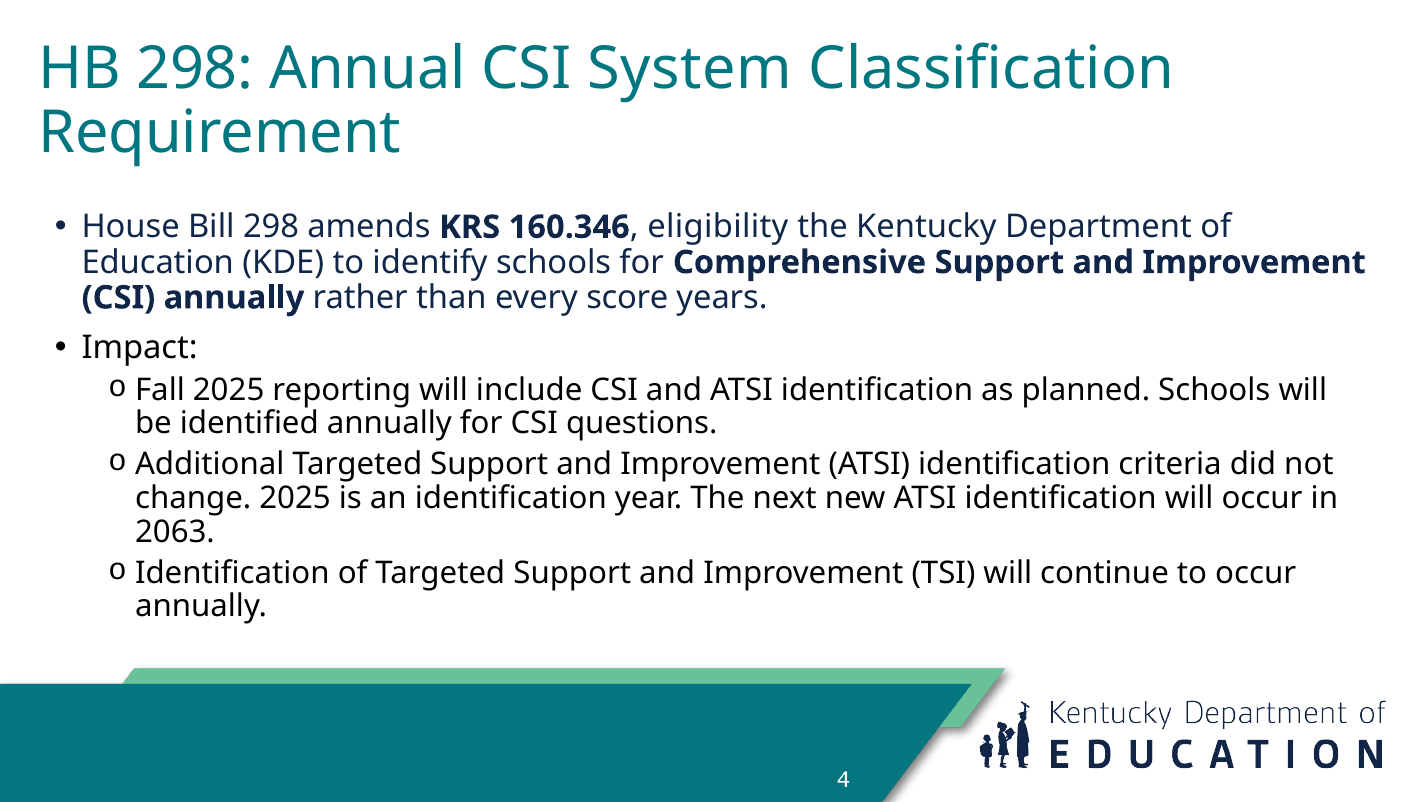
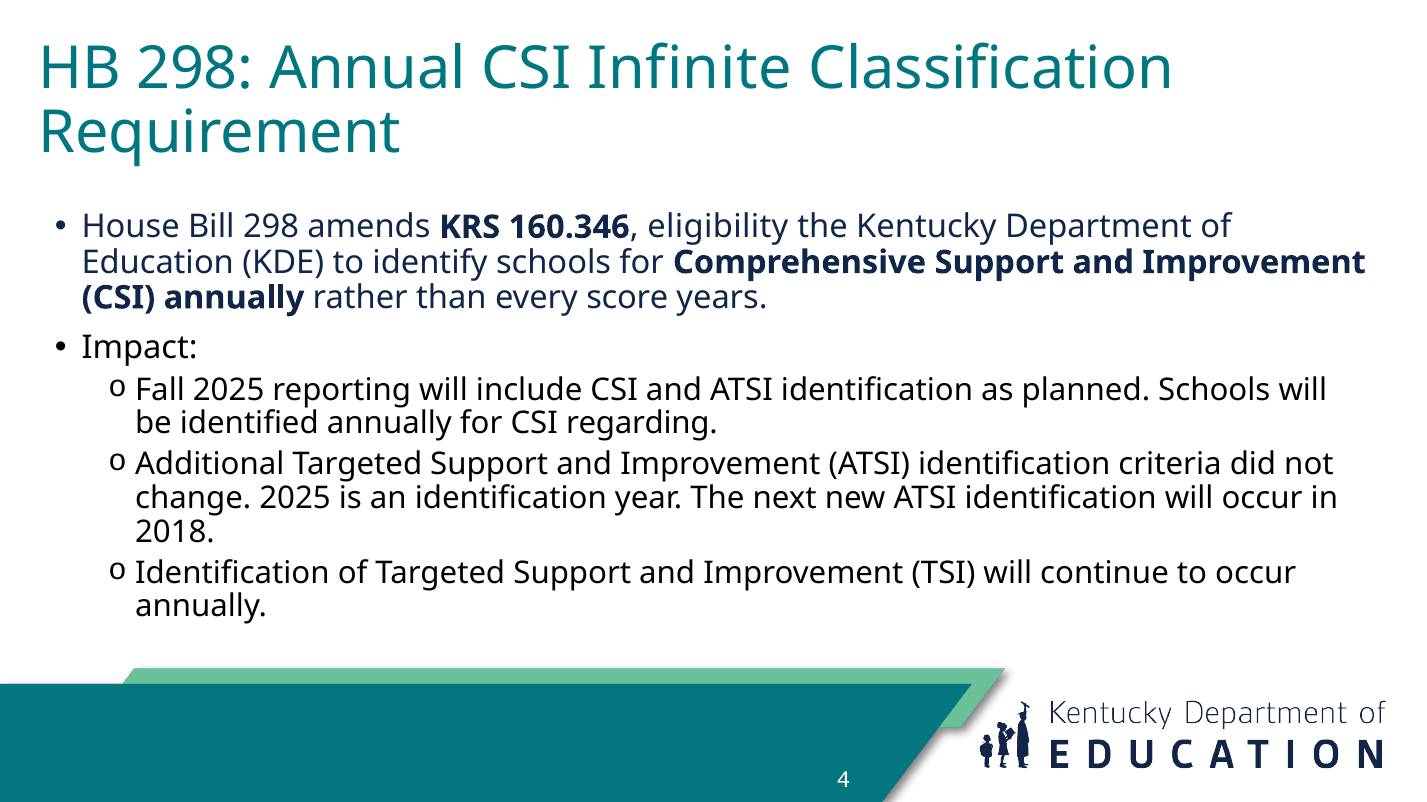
System: System -> Infinite
questions: questions -> regarding
2063: 2063 -> 2018
